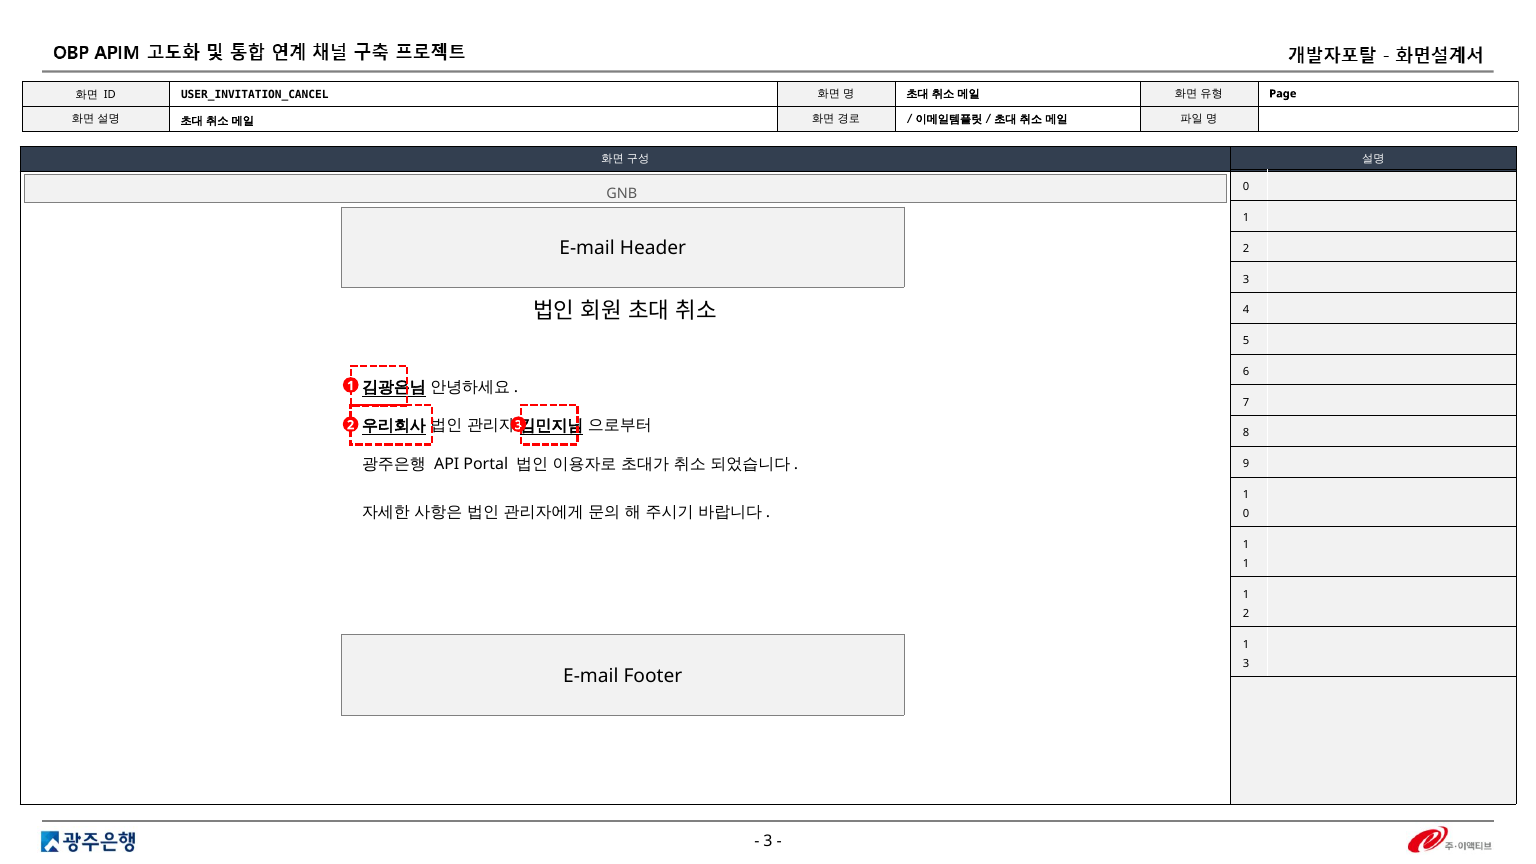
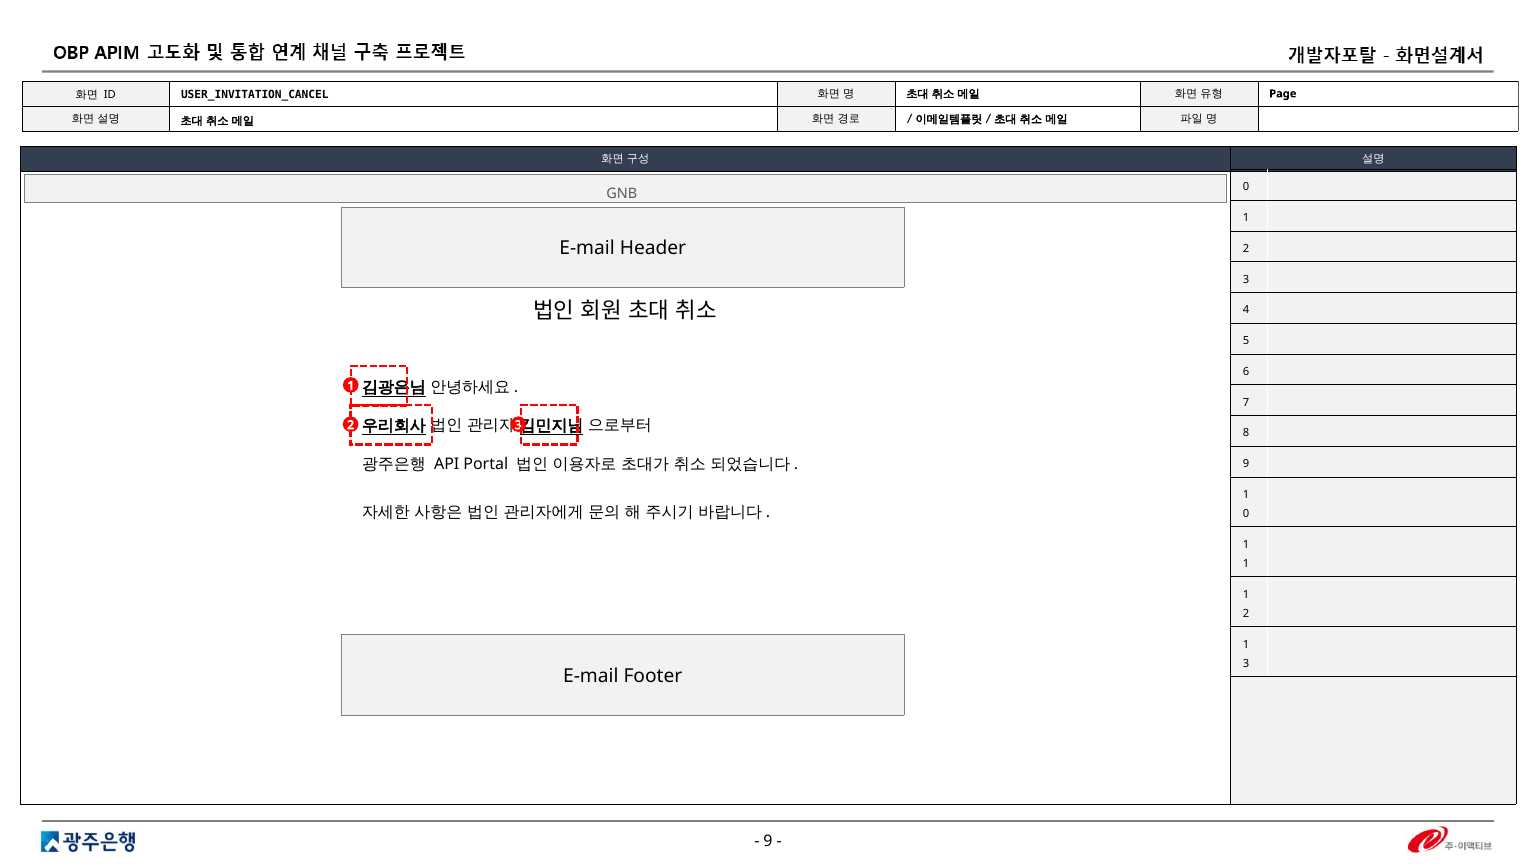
3 at (768, 841): 3 -> 9
